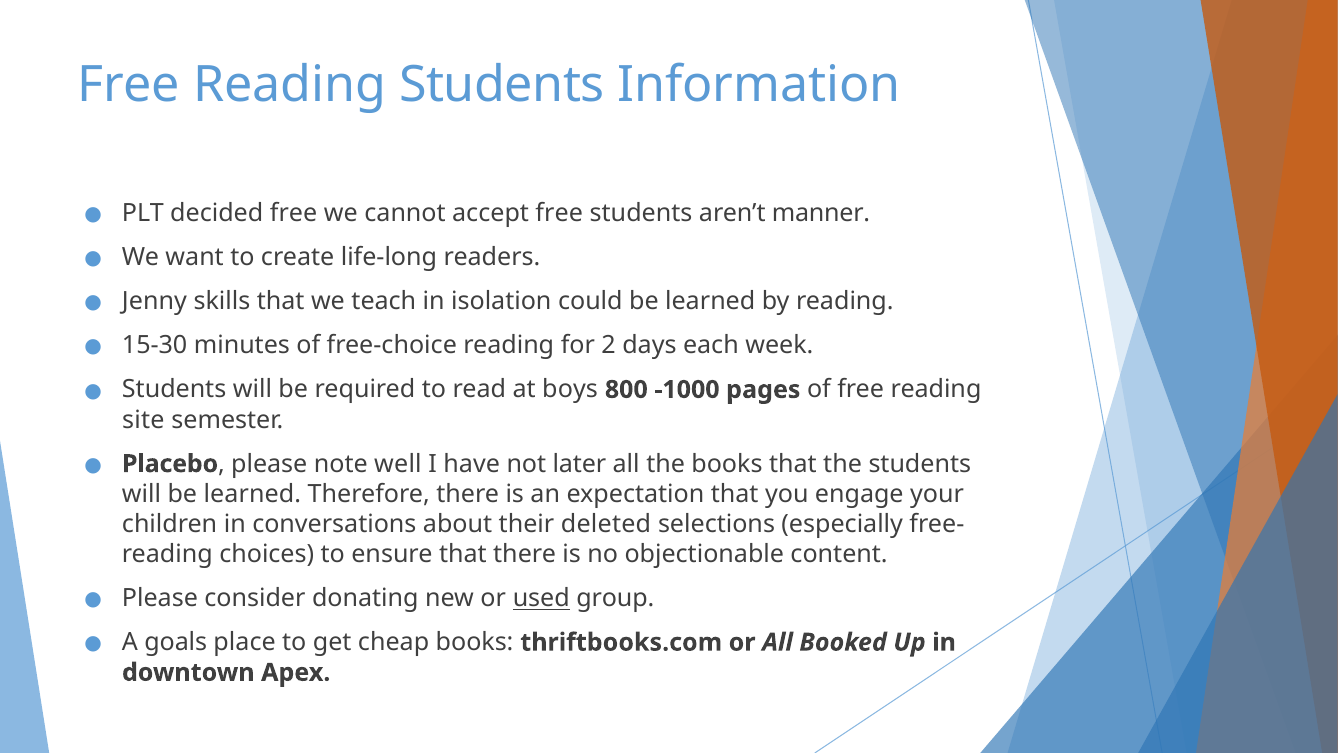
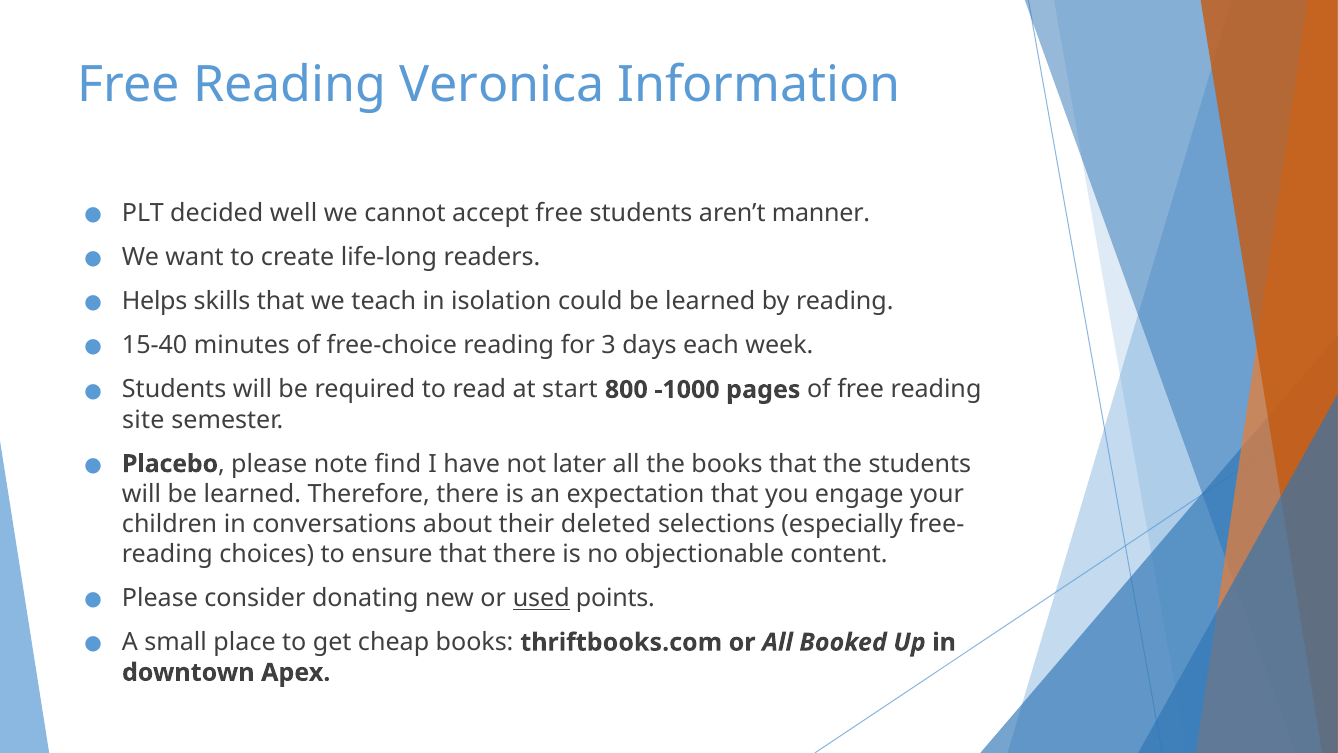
Reading Students: Students -> Veronica
decided free: free -> well
Jenny: Jenny -> Helps
15-30: 15-30 -> 15-40
2: 2 -> 3
boys: boys -> start
well: well -> find
group: group -> points
goals: goals -> small
